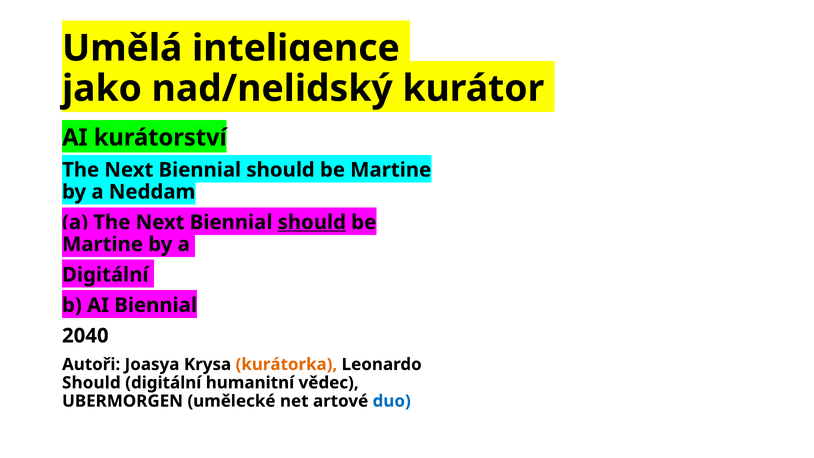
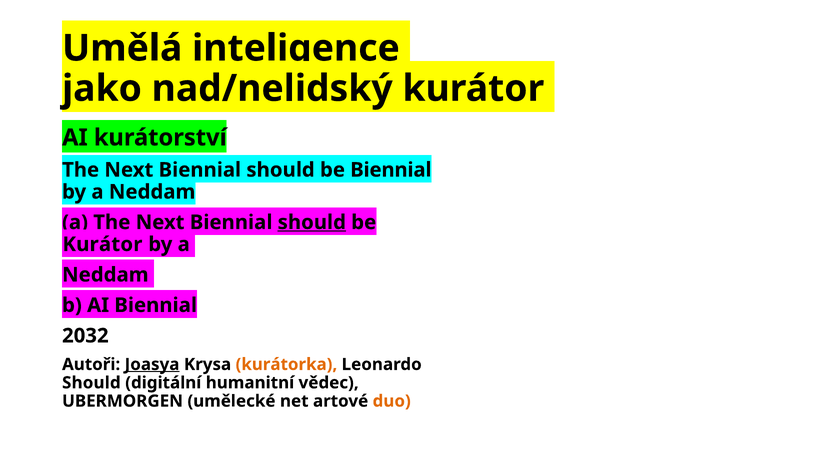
Martine at (391, 170): Martine -> Biennial
Martine at (103, 244): Martine -> Kurátor
Digitální at (105, 275): Digitální -> Neddam
2040: 2040 -> 2032
Joasya underline: none -> present
duo colour: blue -> orange
